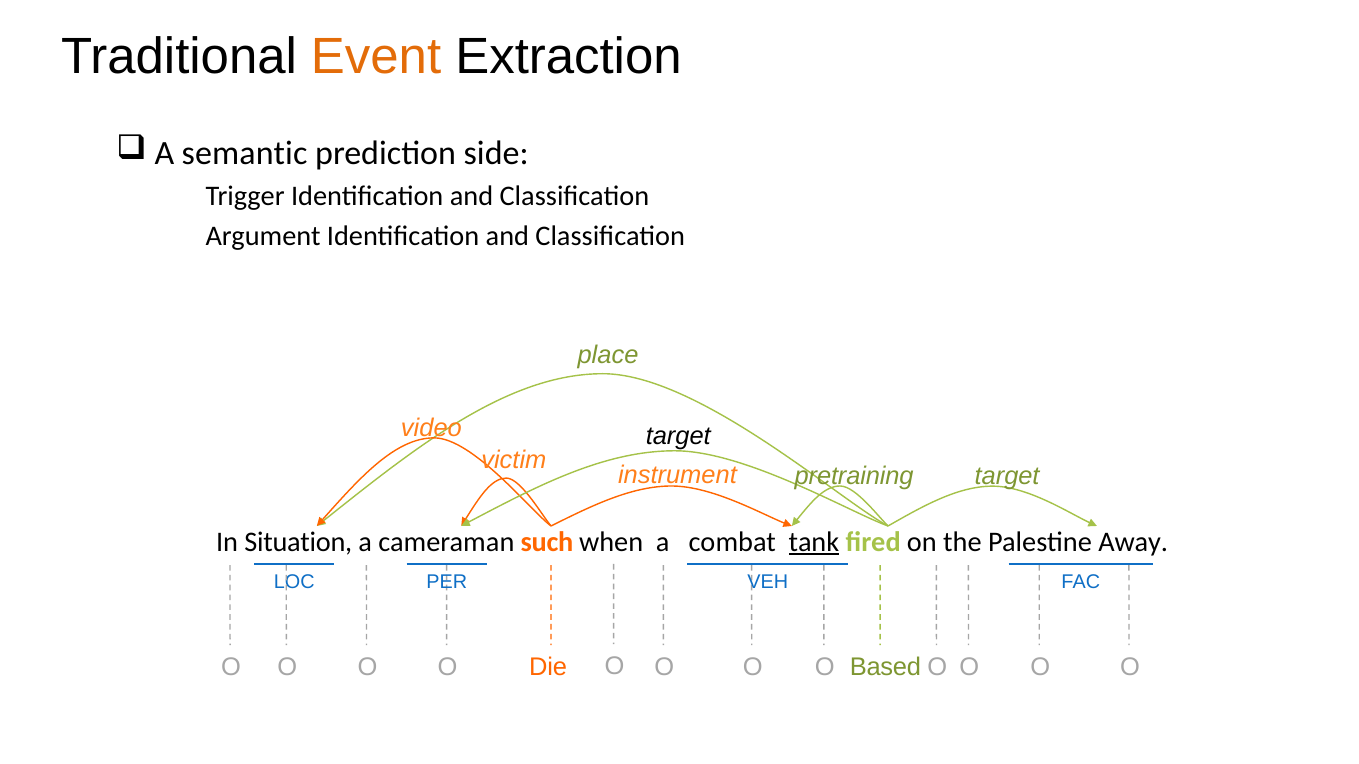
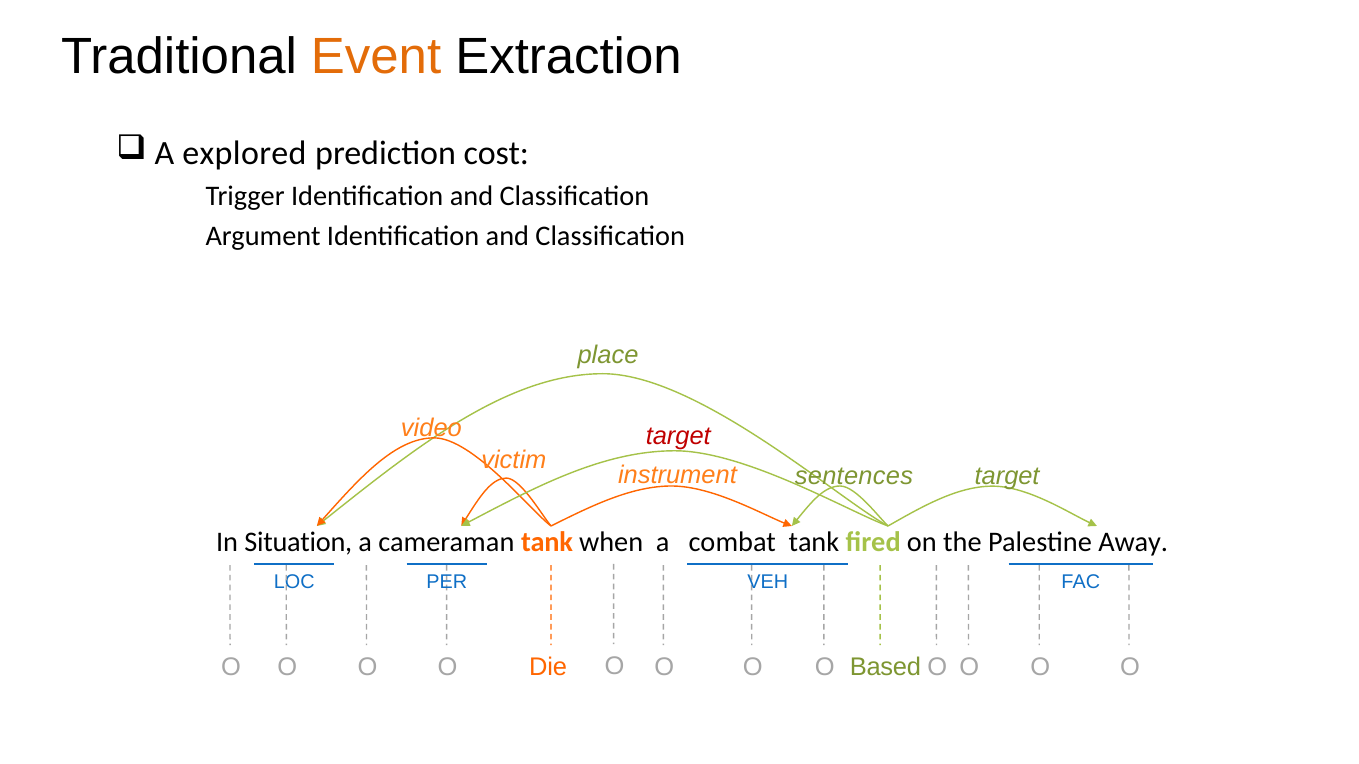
semantic: semantic -> explored
side: side -> cost
target at (678, 436) colour: black -> red
pretraining: pretraining -> sentences
cameraman such: such -> tank
tank at (814, 542) underline: present -> none
